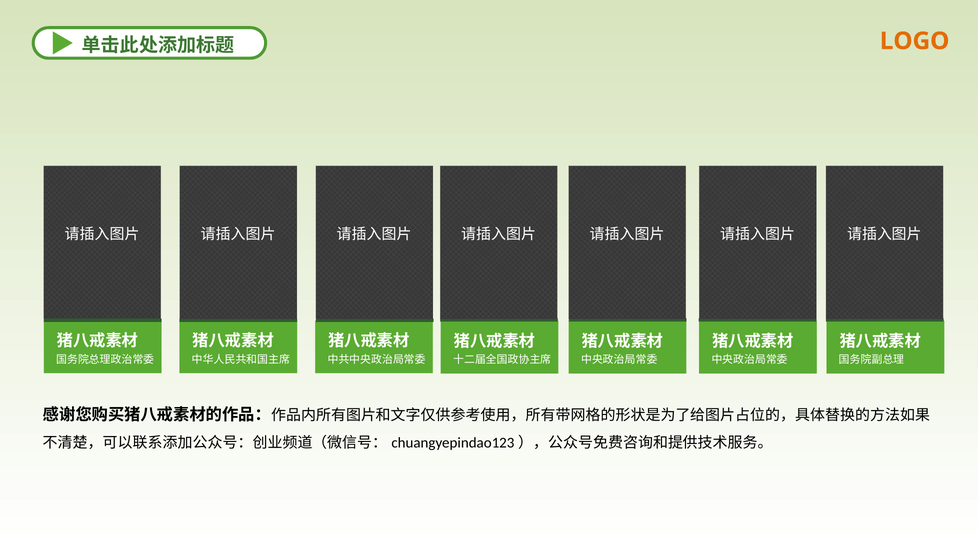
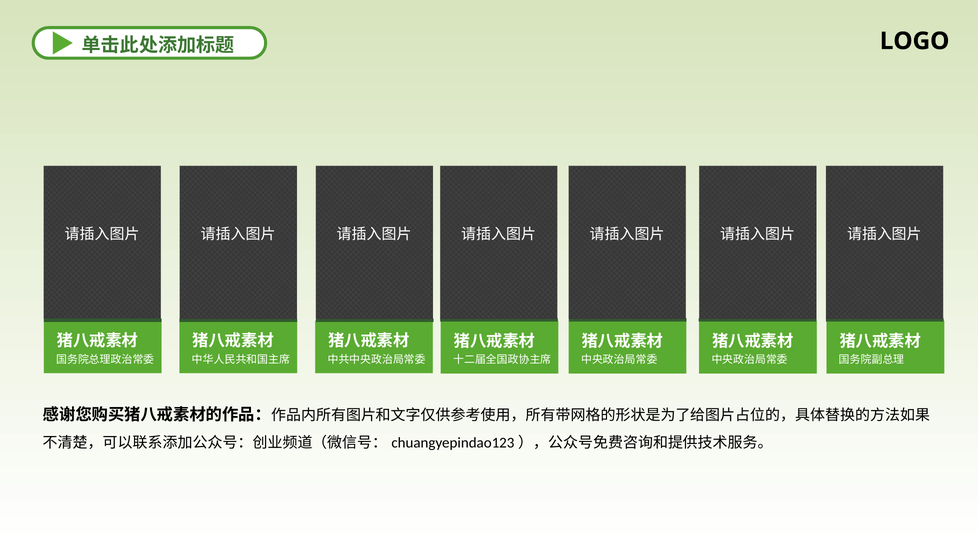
LOGO colour: orange -> black
